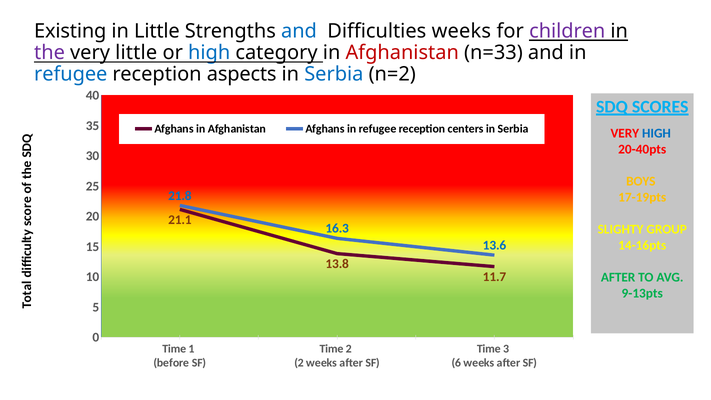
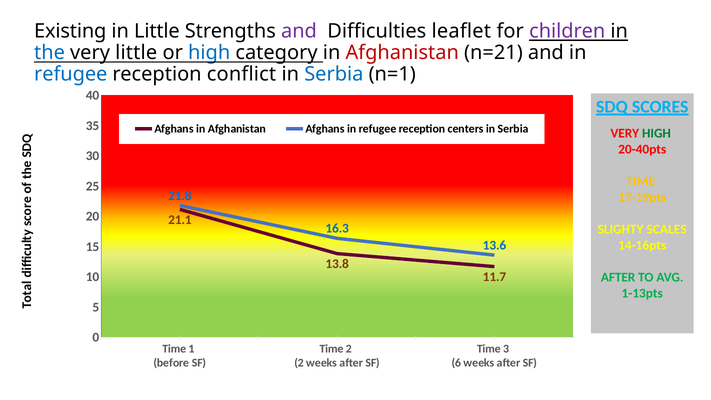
and at (299, 31) colour: blue -> purple
Difficulties weeks: weeks -> leaflet
the colour: purple -> blue
n=33: n=33 -> n=21
aspects: aspects -> conflict
n=2: n=2 -> n=1
HIGH at (656, 133) colour: blue -> green
BOYS at (641, 181): BOYS -> TIME
GROUP: GROUP -> SCALES
9-13pts: 9-13pts -> 1-13pts
